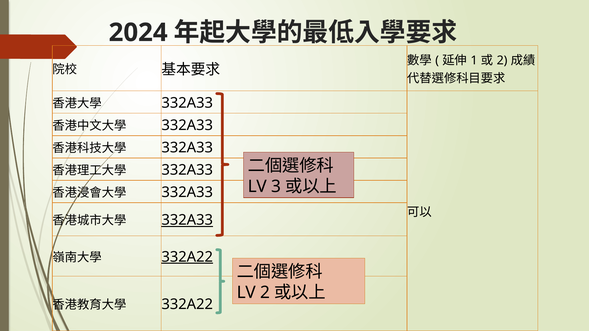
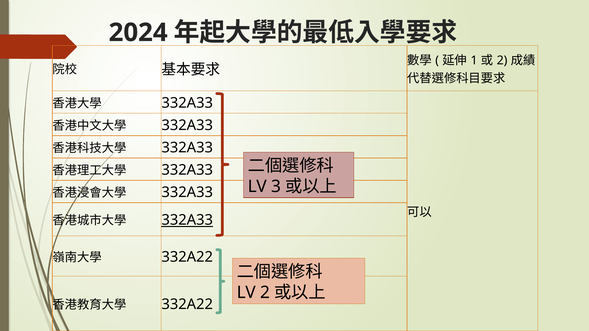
332A22 at (187, 257) underline: present -> none
